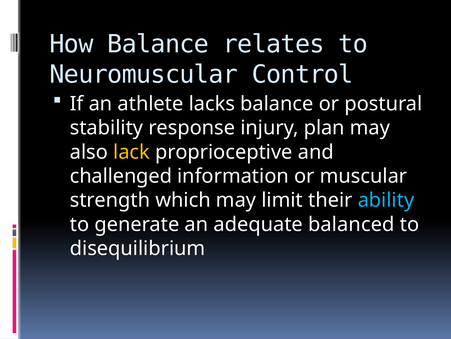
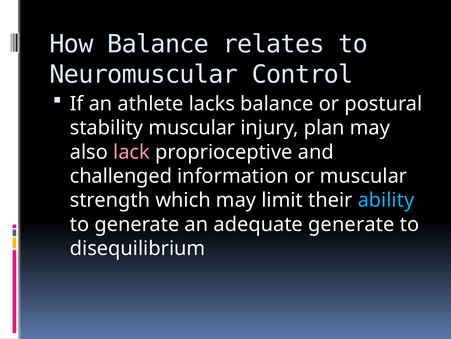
stability response: response -> muscular
lack colour: yellow -> pink
adequate balanced: balanced -> generate
